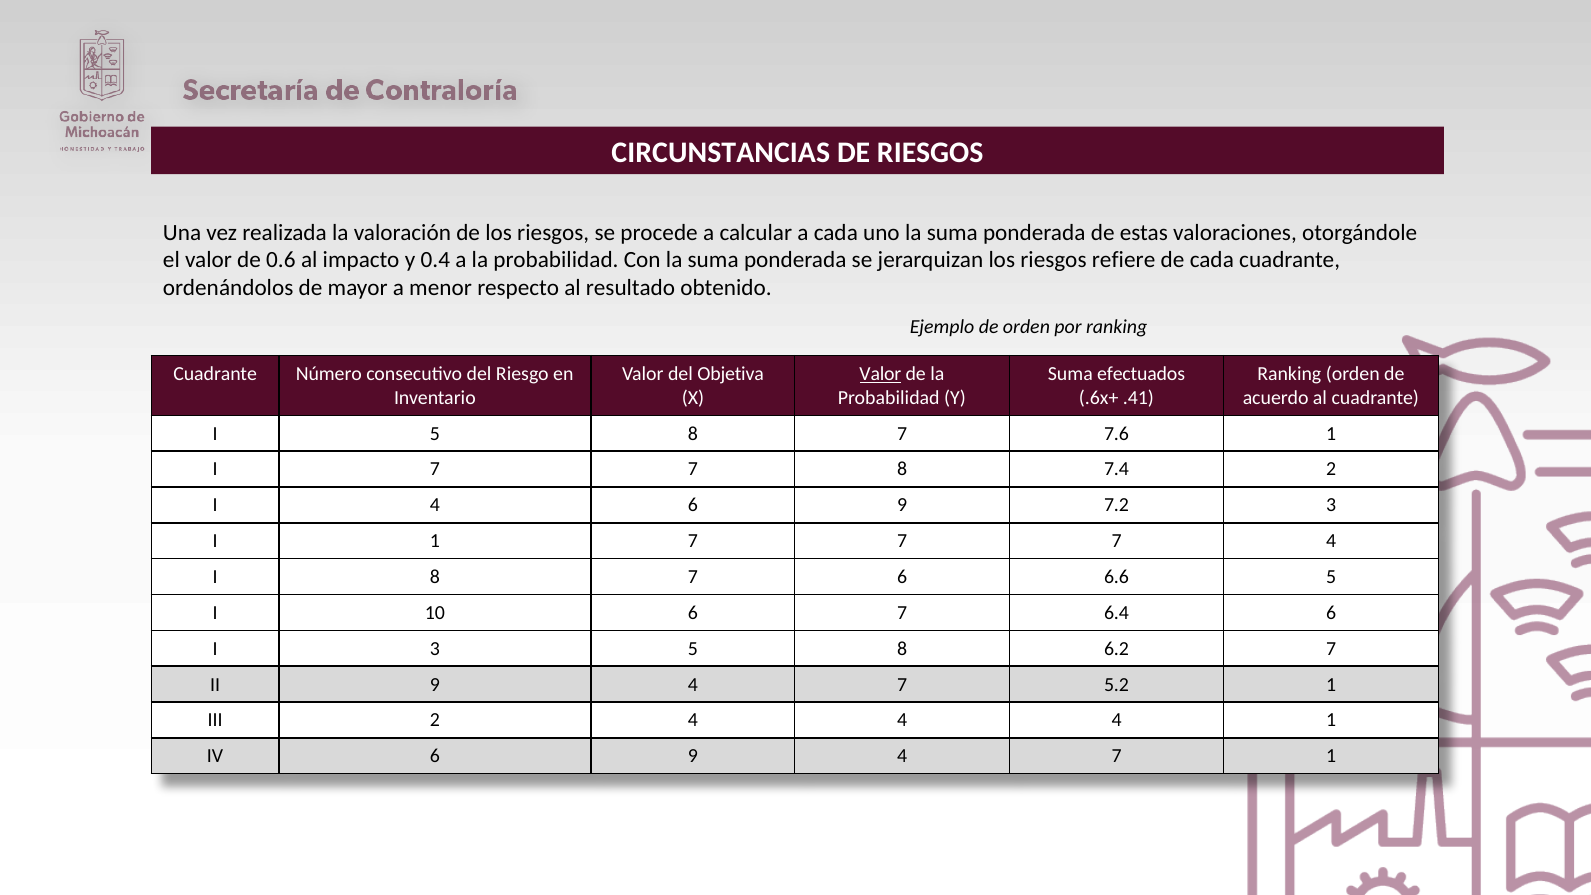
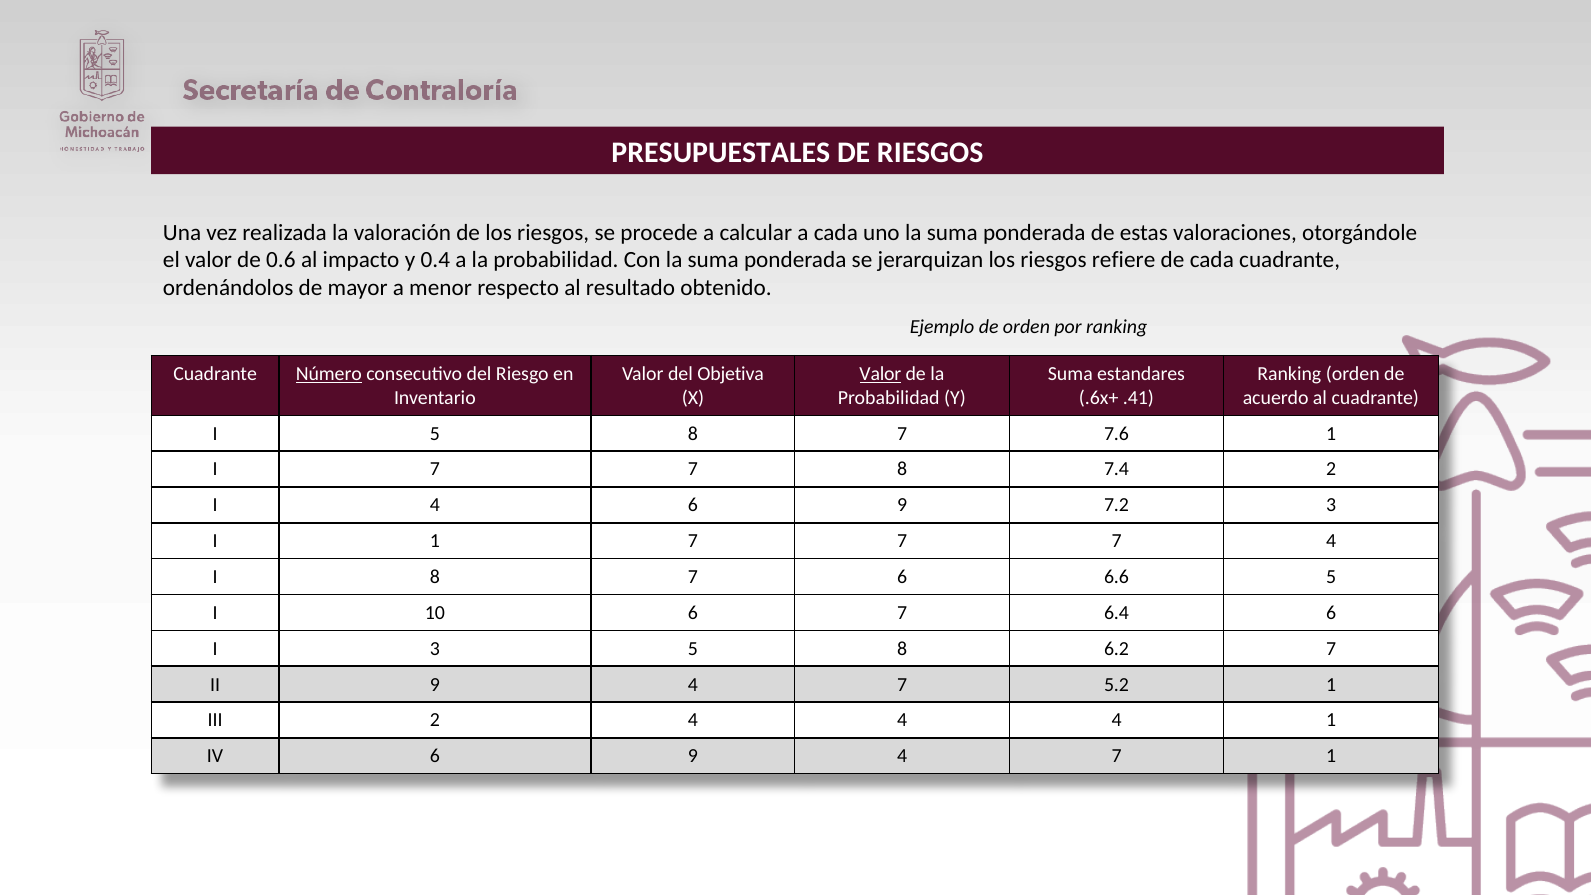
CIRCUNSTANCIAS: CIRCUNSTANCIAS -> PRESUPUESTALES
Número underline: none -> present
efectuados: efectuados -> estandares
